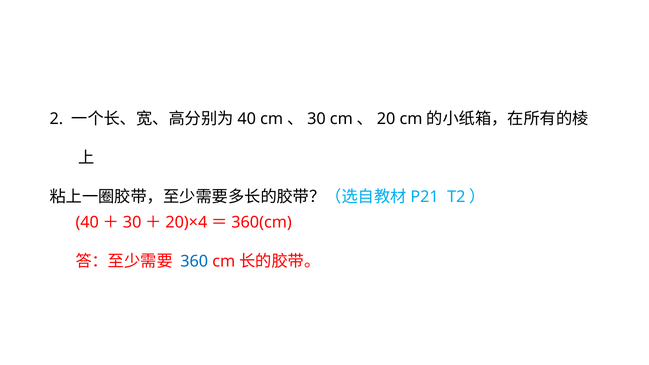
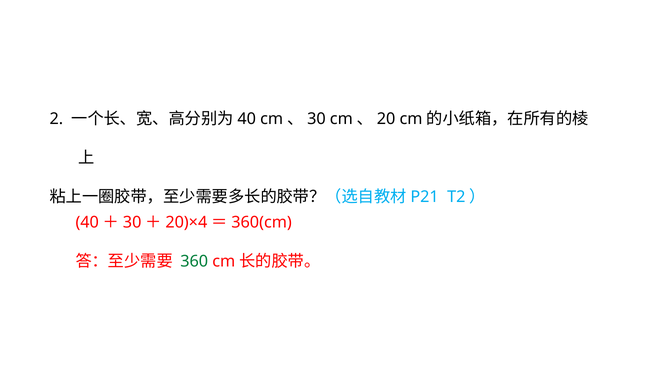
360 colour: blue -> green
